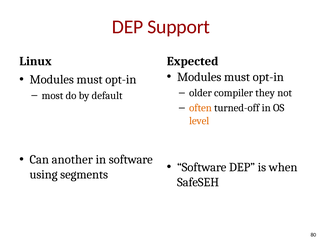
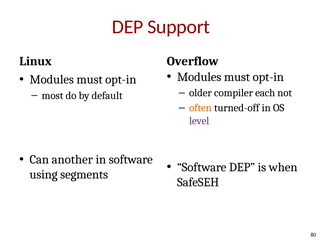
Expected: Expected -> Overflow
they: they -> each
level colour: orange -> purple
